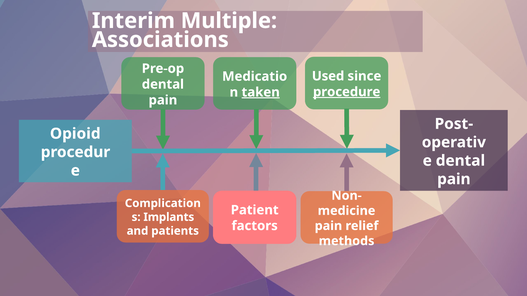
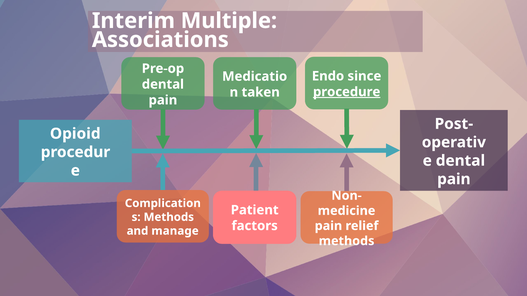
Used: Used -> Endo
taken underline: present -> none
Implants at (169, 217): Implants -> Methods
patients: patients -> manage
